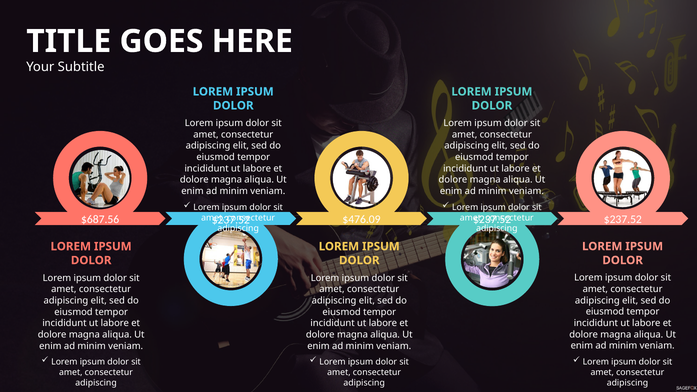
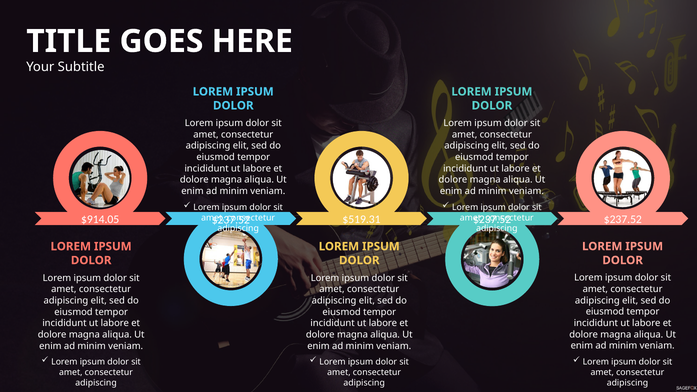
$687.56: $687.56 -> $914.05
$476.09: $476.09 -> $519.31
